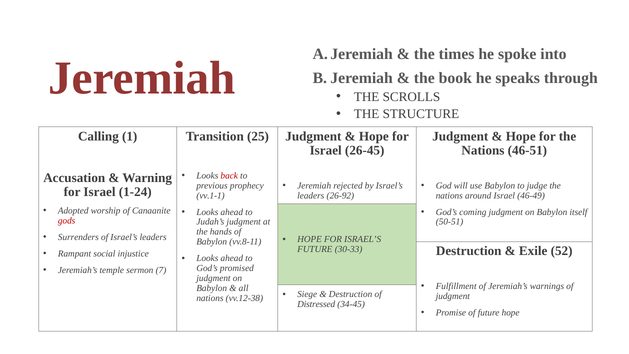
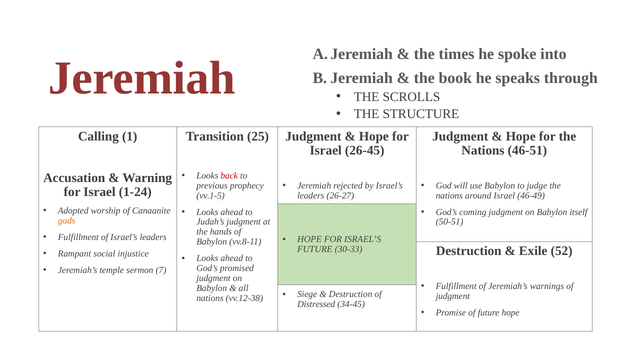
vv.1-1: vv.1-1 -> vv.1-5
26-92: 26-92 -> 26-27
gods colour: red -> orange
Surrenders at (78, 237): Surrenders -> Fulfillment
